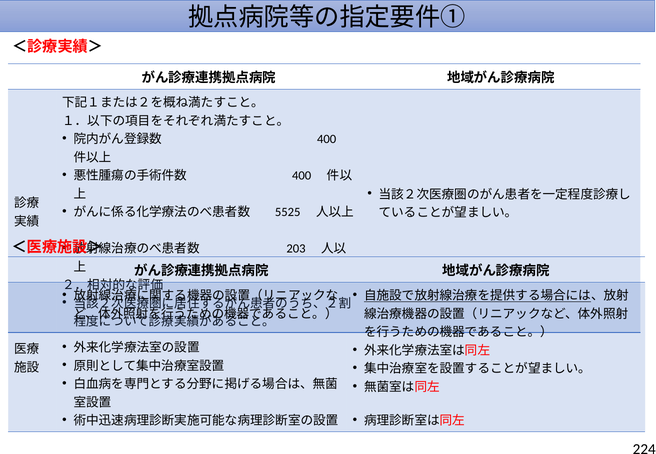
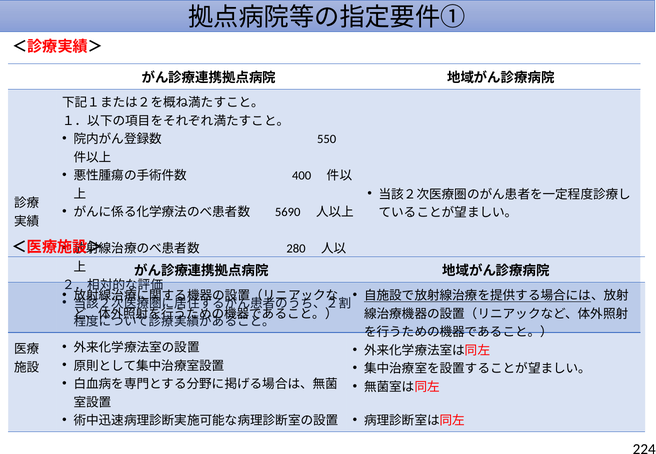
400 at (327, 139): 400 -> 550
5525: 5525 -> 5690
203: 203 -> 280
